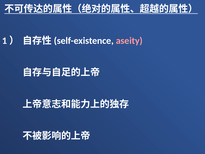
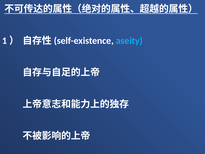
aseity colour: pink -> light blue
